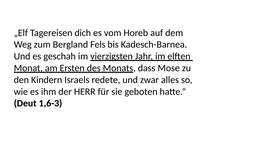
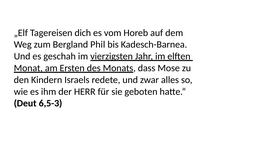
Fels: Fels -> Phil
1,6-3: 1,6-3 -> 6,5-3
